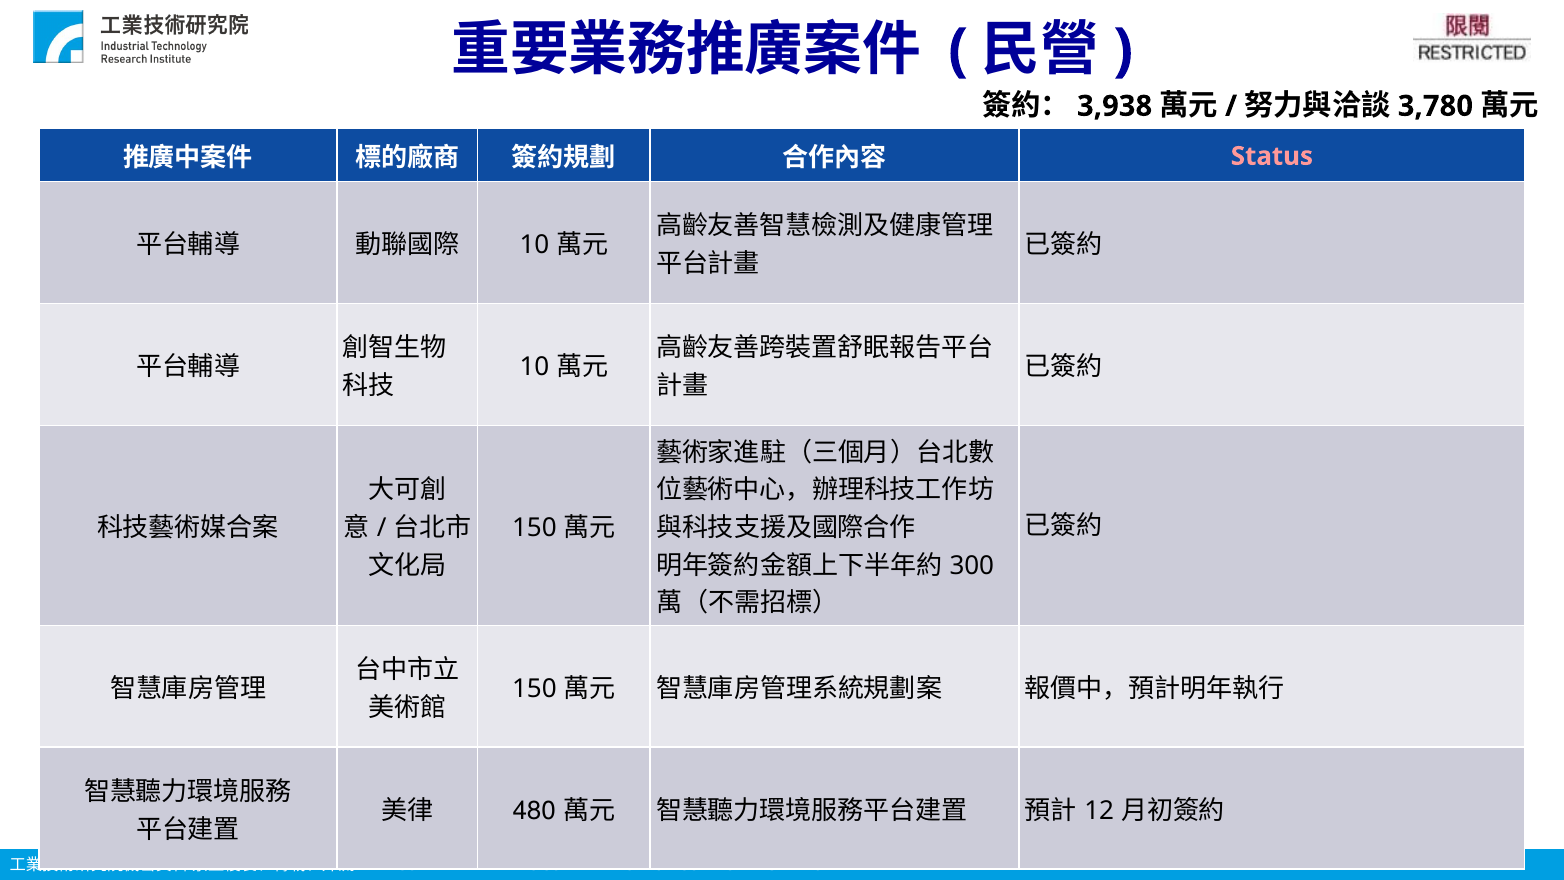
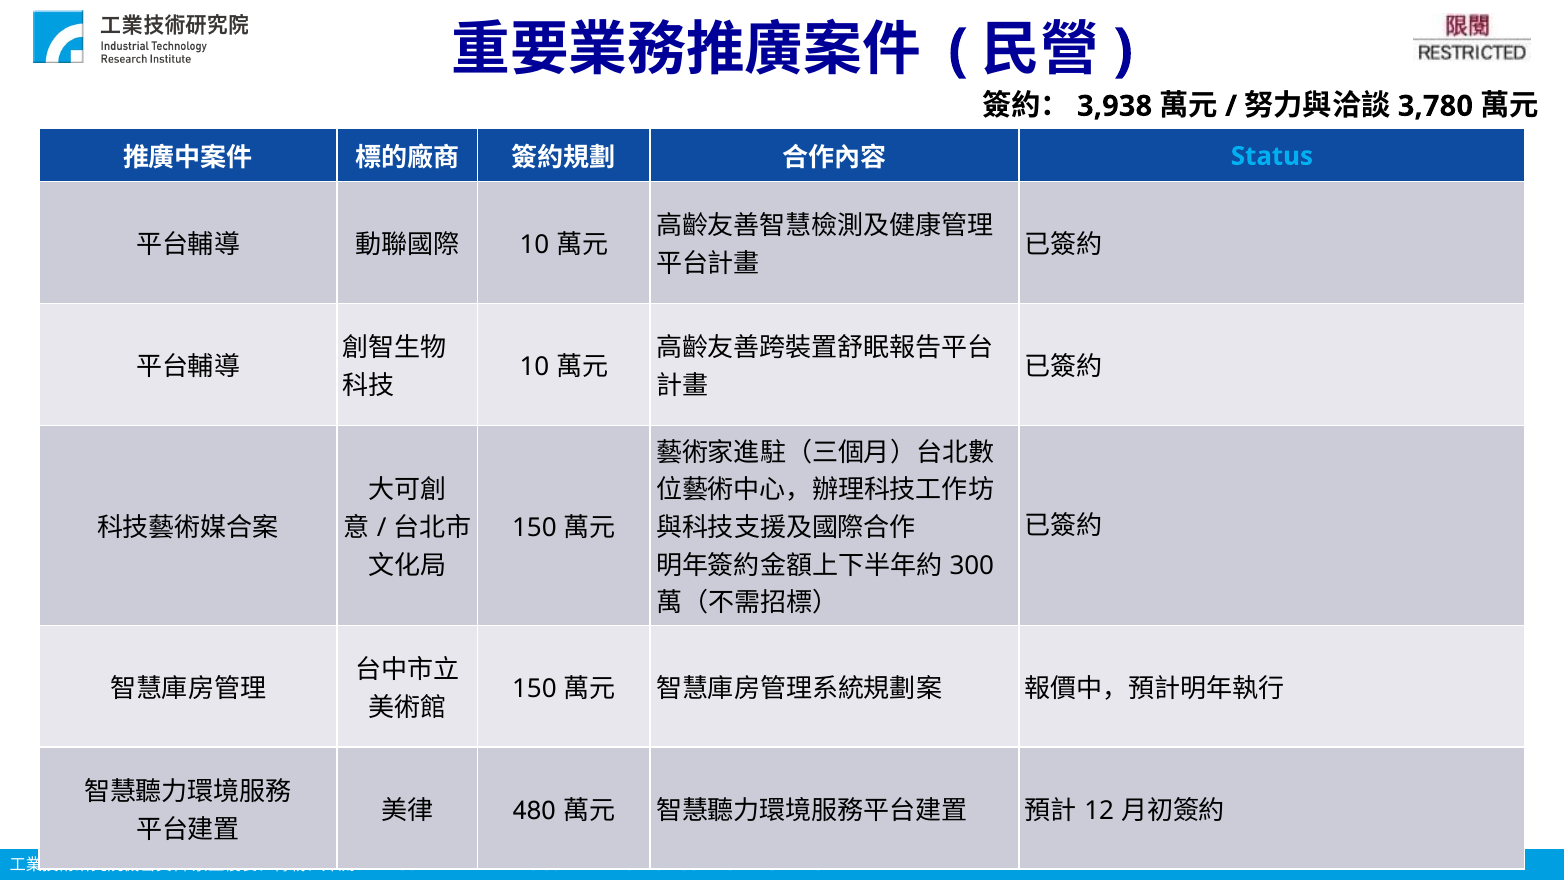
Status colour: pink -> light blue
